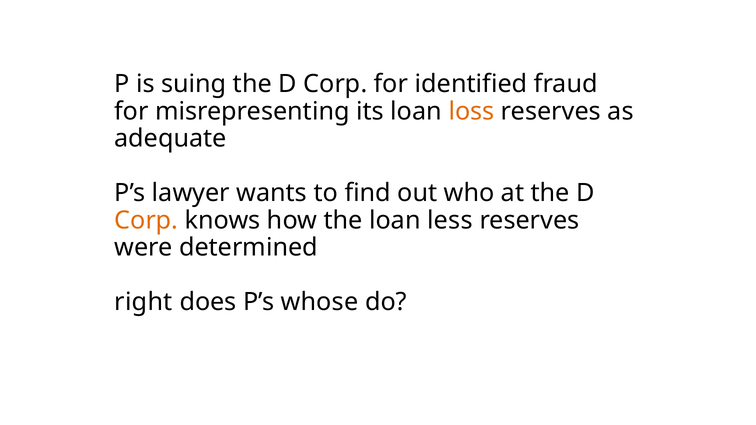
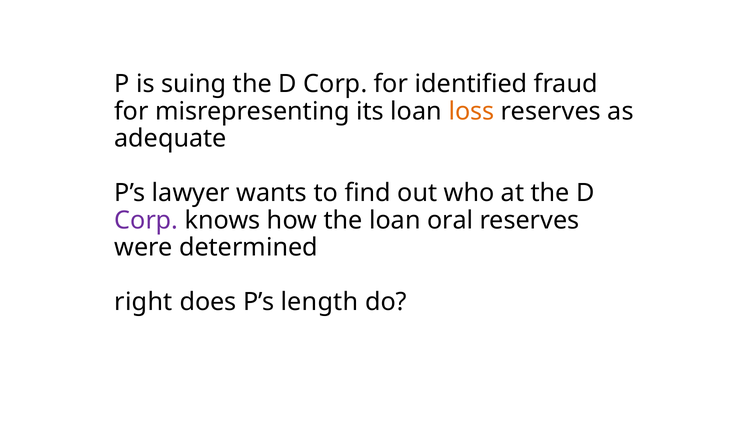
Corp at (146, 220) colour: orange -> purple
less: less -> oral
whose: whose -> length
